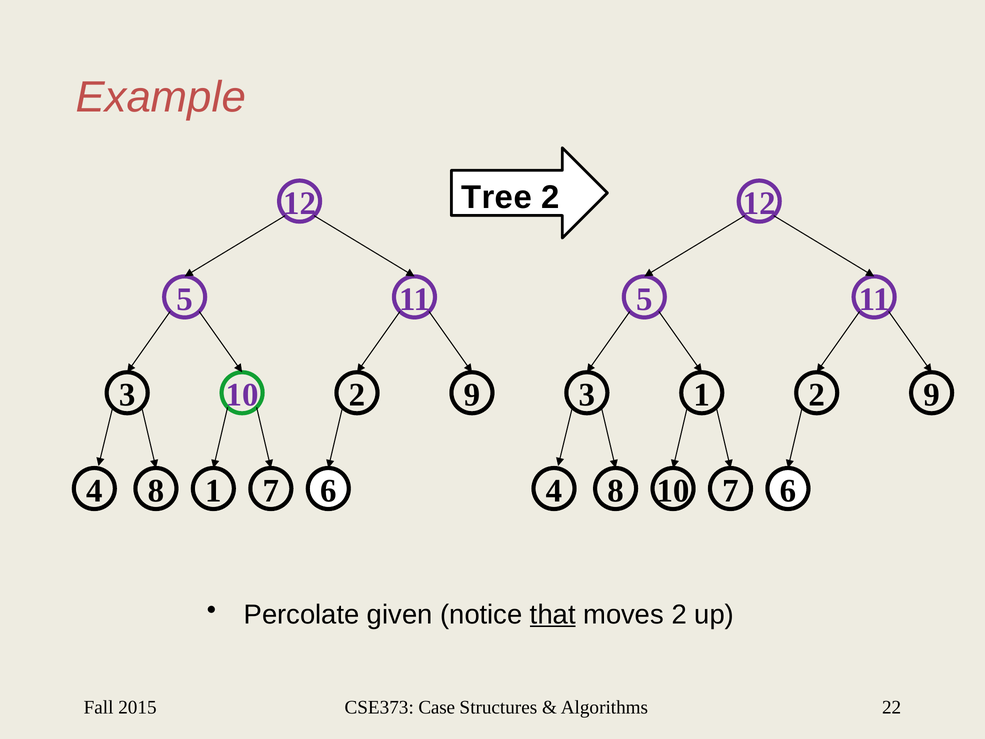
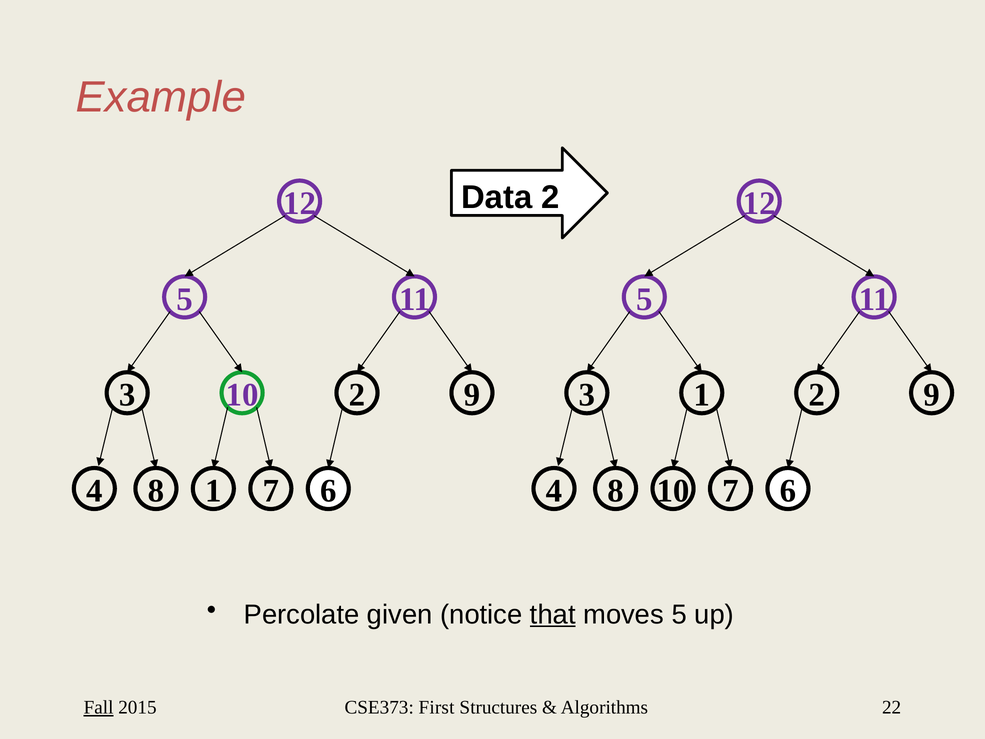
Tree: Tree -> Data
moves 2: 2 -> 5
Fall underline: none -> present
Case: Case -> First
